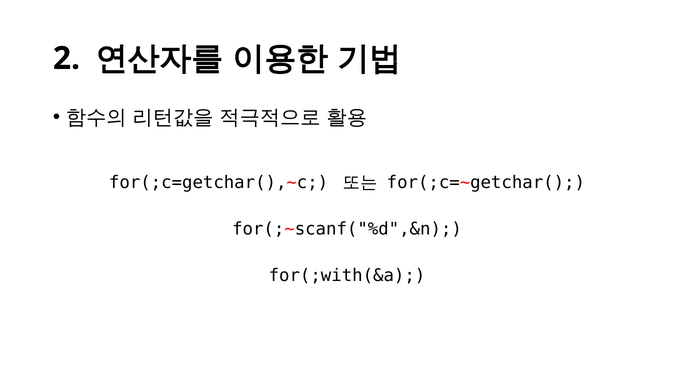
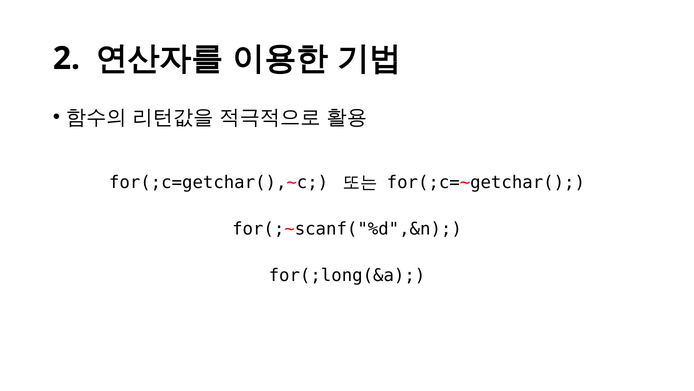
for(;with(&a: for(;with(&a -> for(;long(&a
